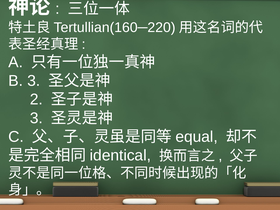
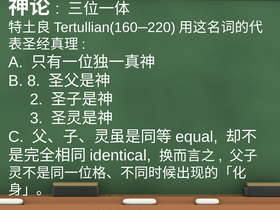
B 3: 3 -> 8
